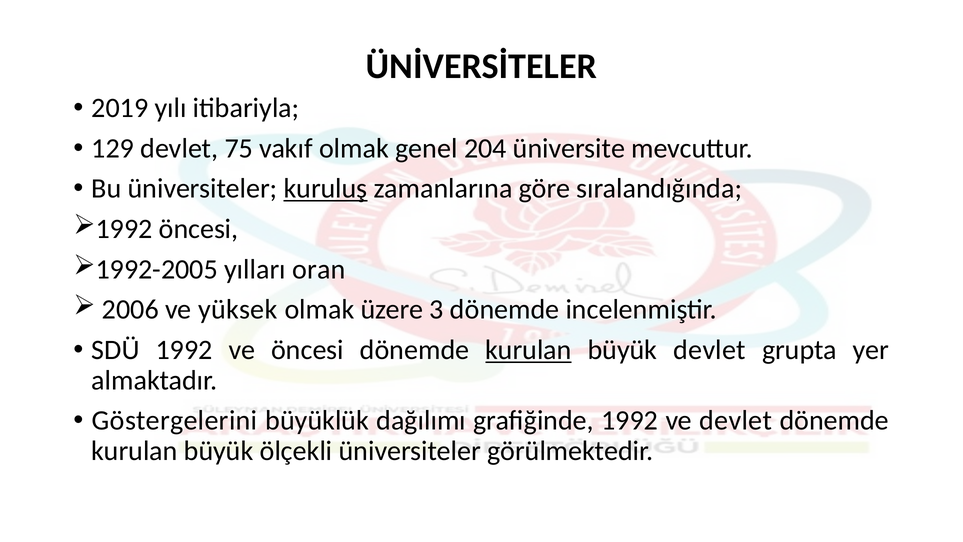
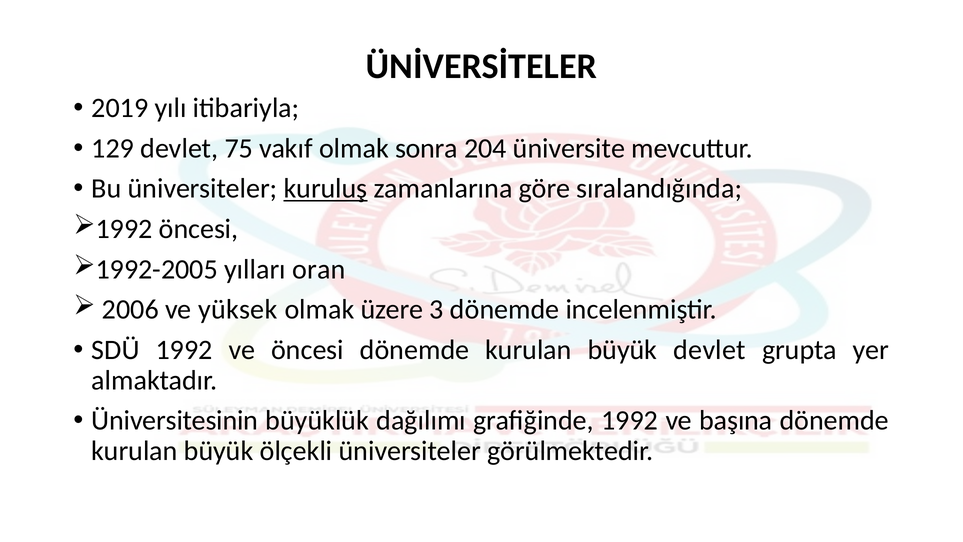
genel: genel -> sonra
kurulan at (528, 350) underline: present -> none
Göstergelerini: Göstergelerini -> Üniversitesinin
ve devlet: devlet -> başına
